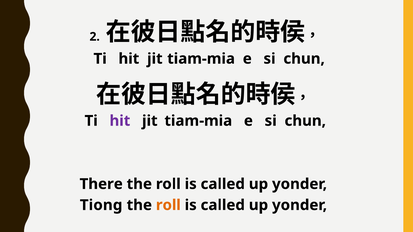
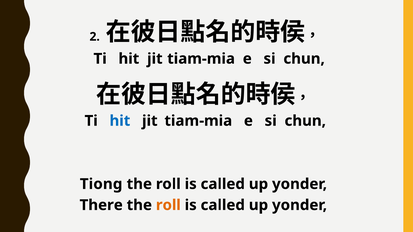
hit at (120, 121) colour: purple -> blue
There: There -> Tiong
Tiong: Tiong -> There
